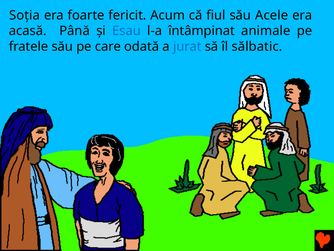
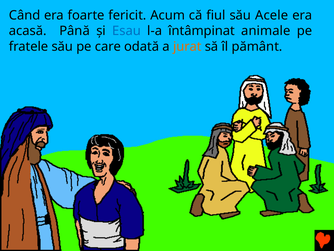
Soţia: Soţia -> Când
jurat colour: blue -> orange
sălbatic: sălbatic -> pământ
